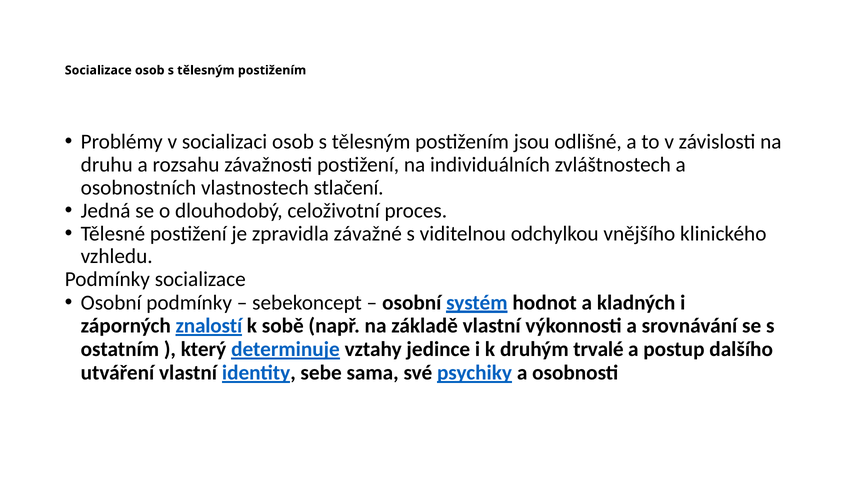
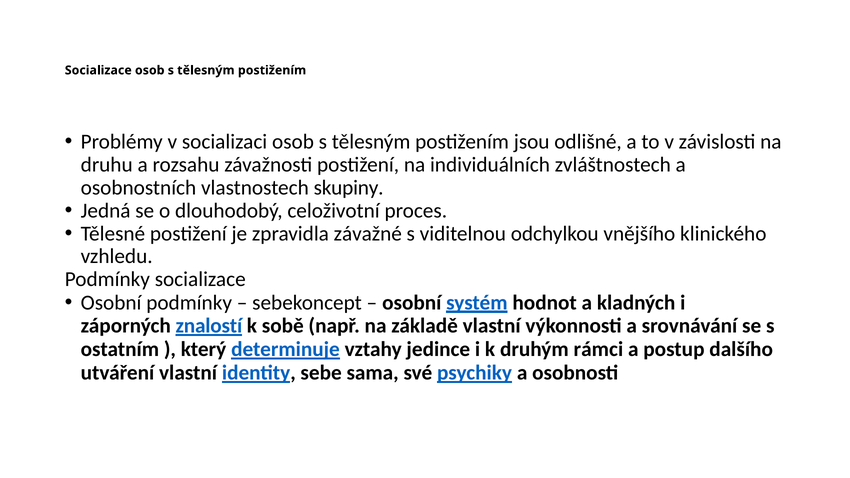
stlačení: stlačení -> skupiny
trvalé: trvalé -> rámci
